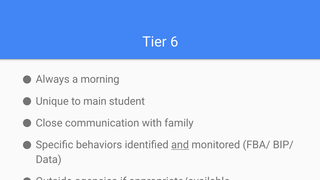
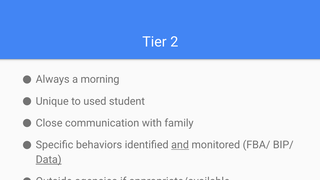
6: 6 -> 2
main: main -> used
Data underline: none -> present
